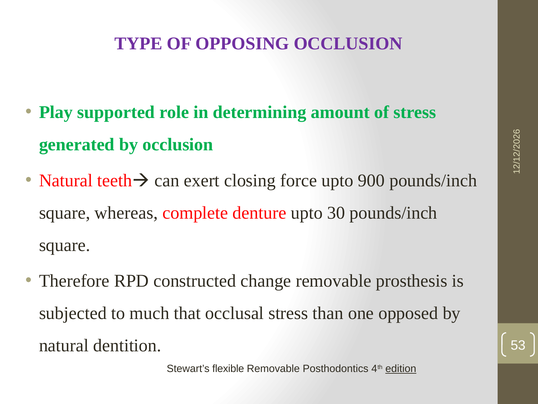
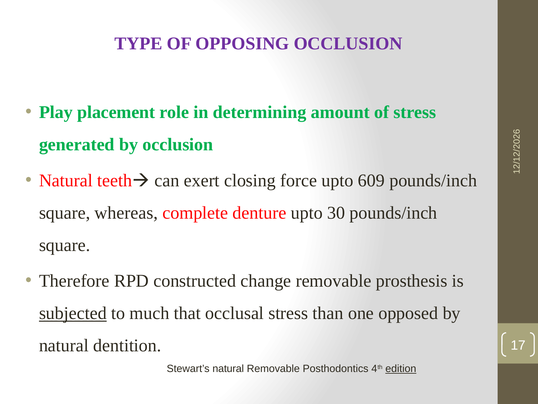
supported: supported -> placement
900: 900 -> 609
subjected underline: none -> present
53: 53 -> 17
Stewart’s flexible: flexible -> natural
